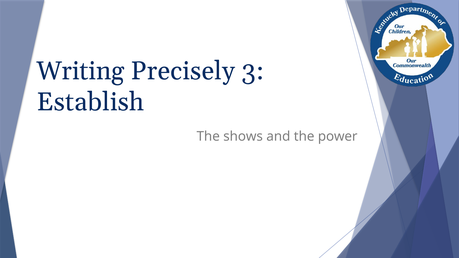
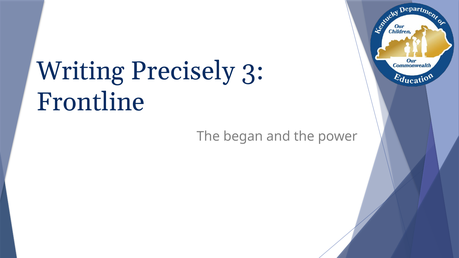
Establish: Establish -> Frontline
shows: shows -> began
